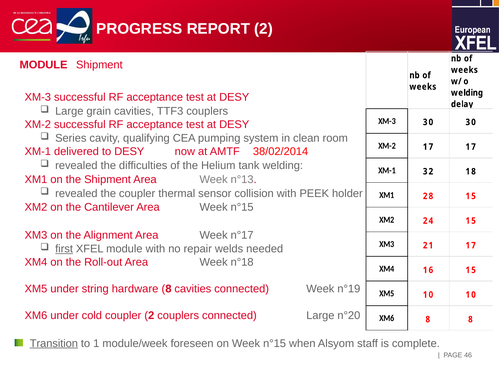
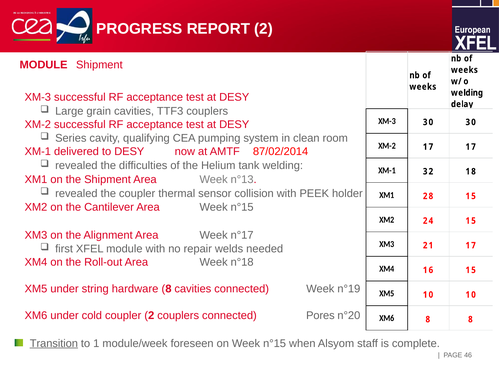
38/02/2014: 38/02/2014 -> 87/02/2014
first underline: present -> none
connected Large: Large -> Pores
